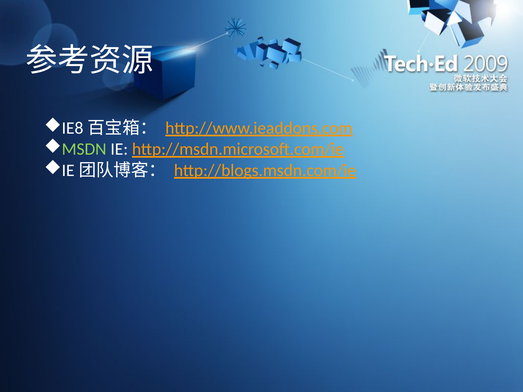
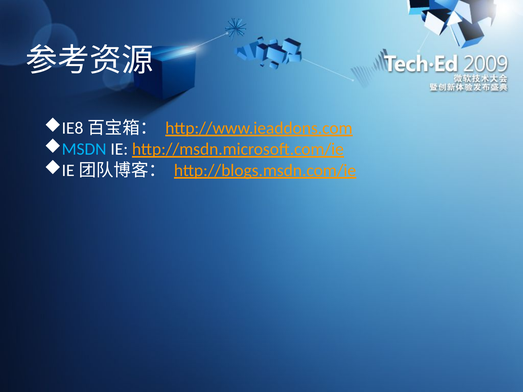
MSDN colour: light green -> light blue
